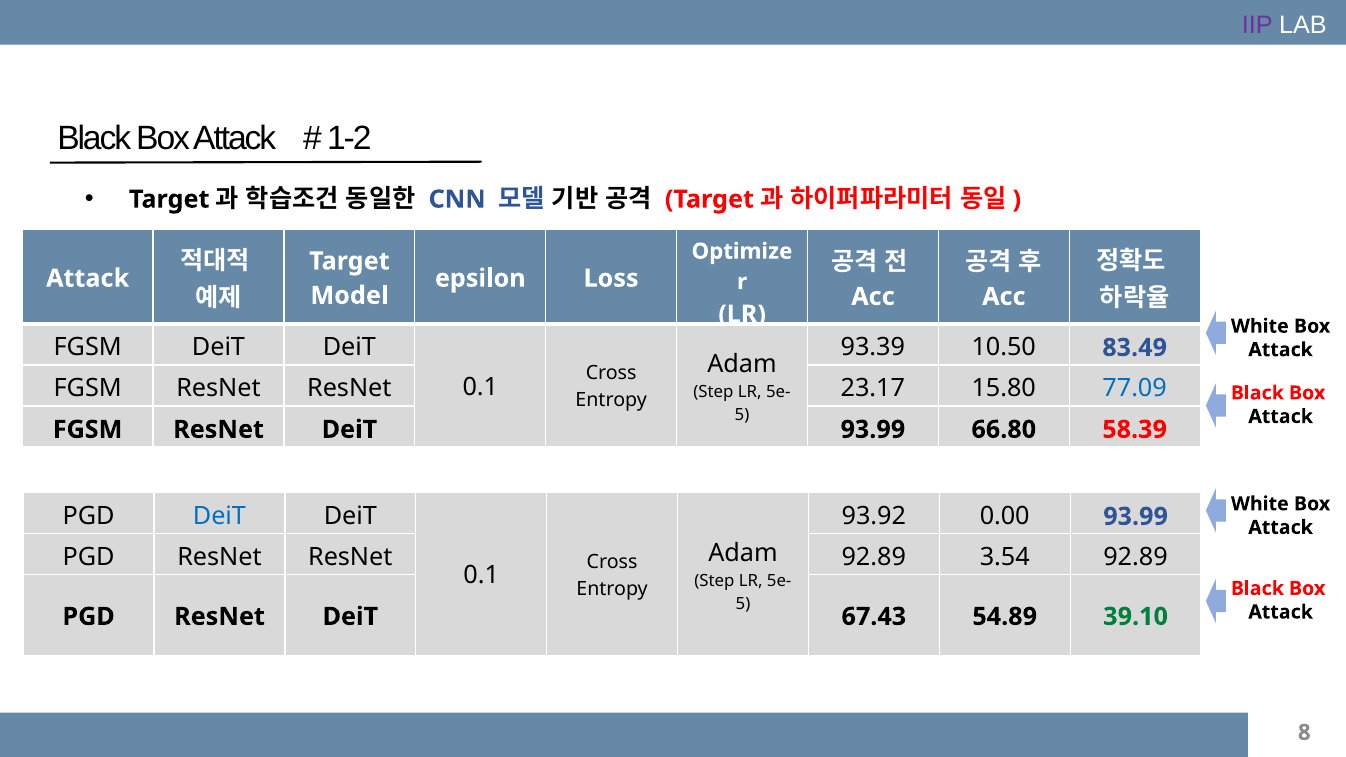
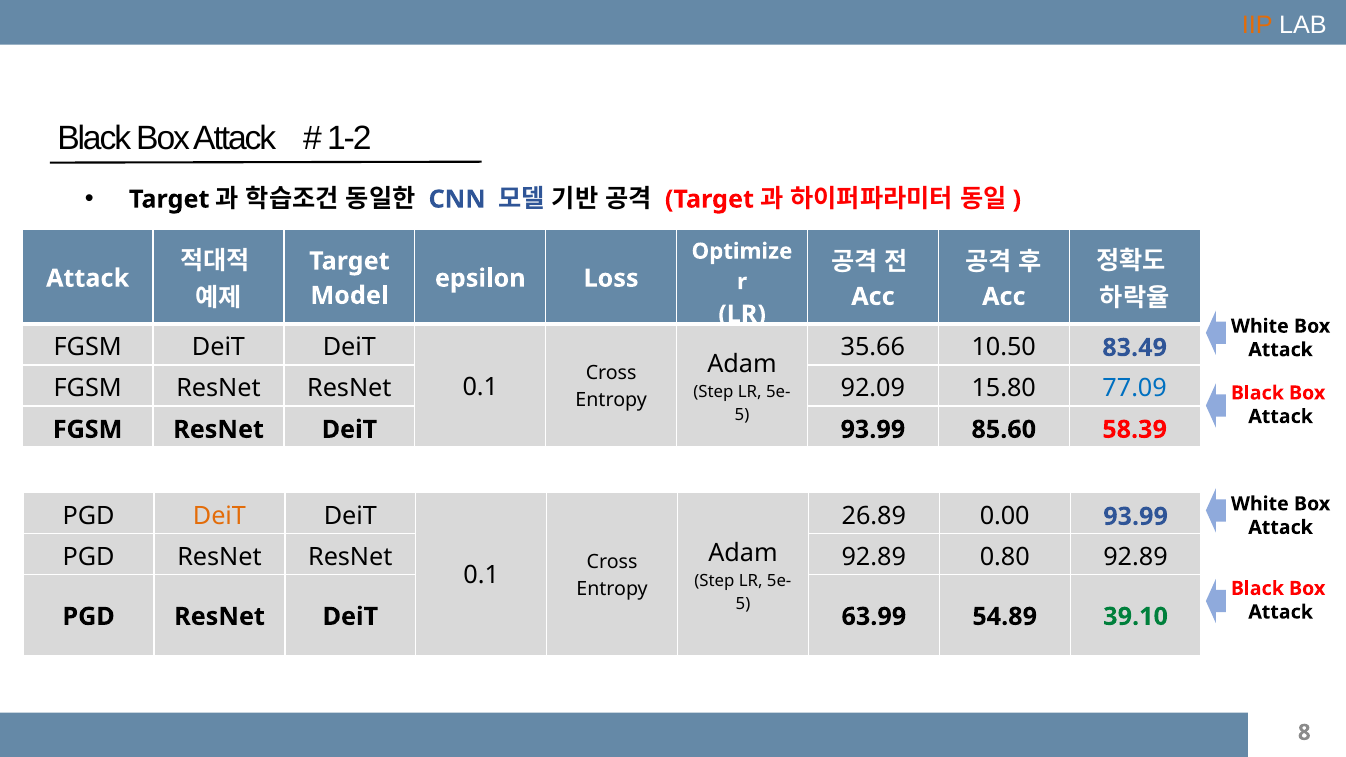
IIP colour: purple -> orange
93.39: 93.39 -> 35.66
23.17: 23.17 -> 92.09
66.80: 66.80 -> 85.60
DeiT at (219, 517) colour: blue -> orange
93.92: 93.92 -> 26.89
3.54: 3.54 -> 0.80
67.43: 67.43 -> 63.99
